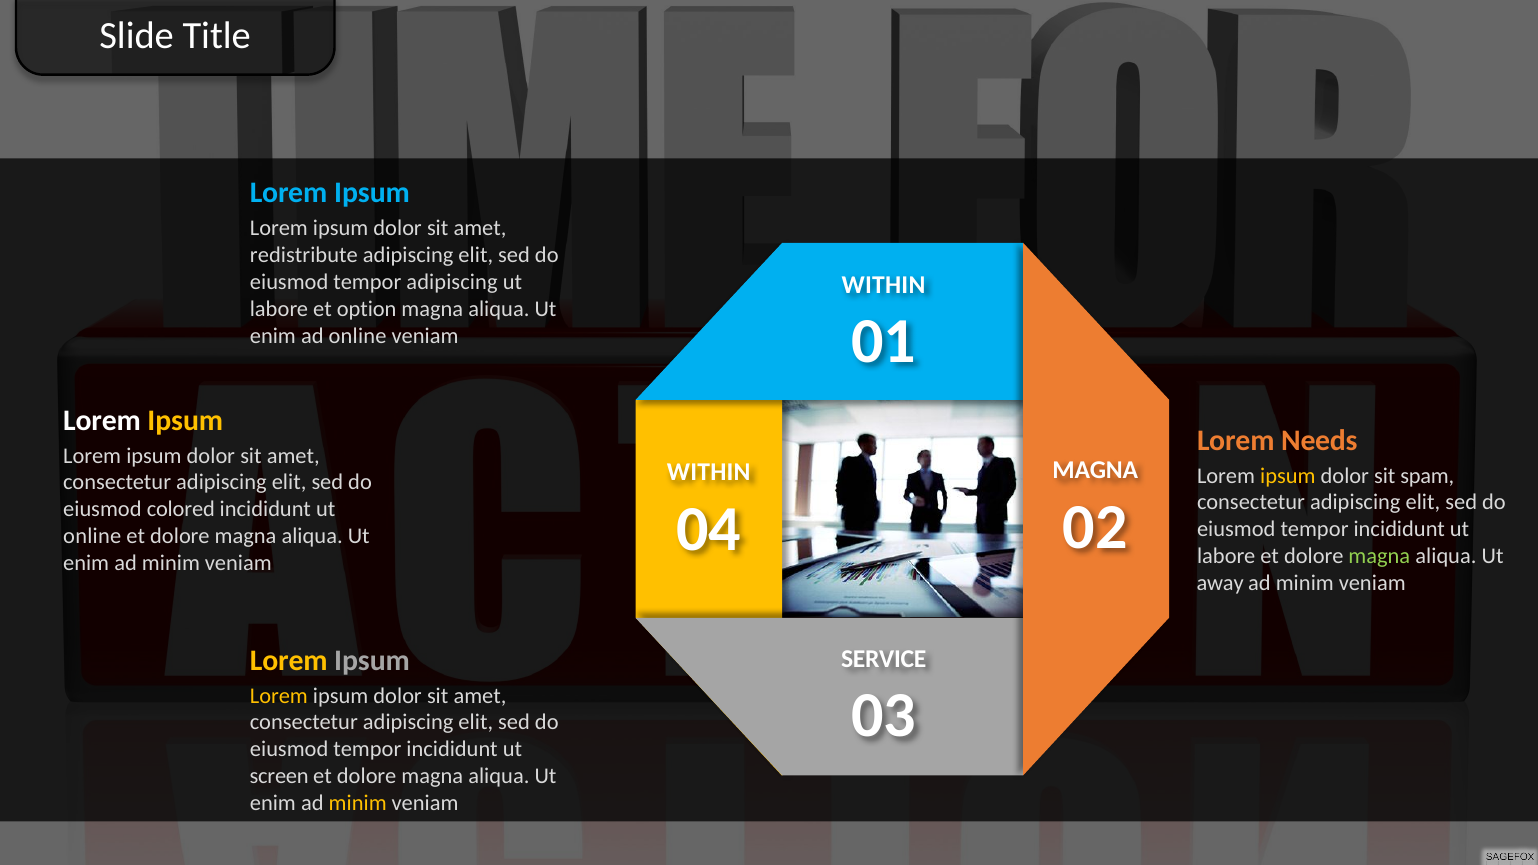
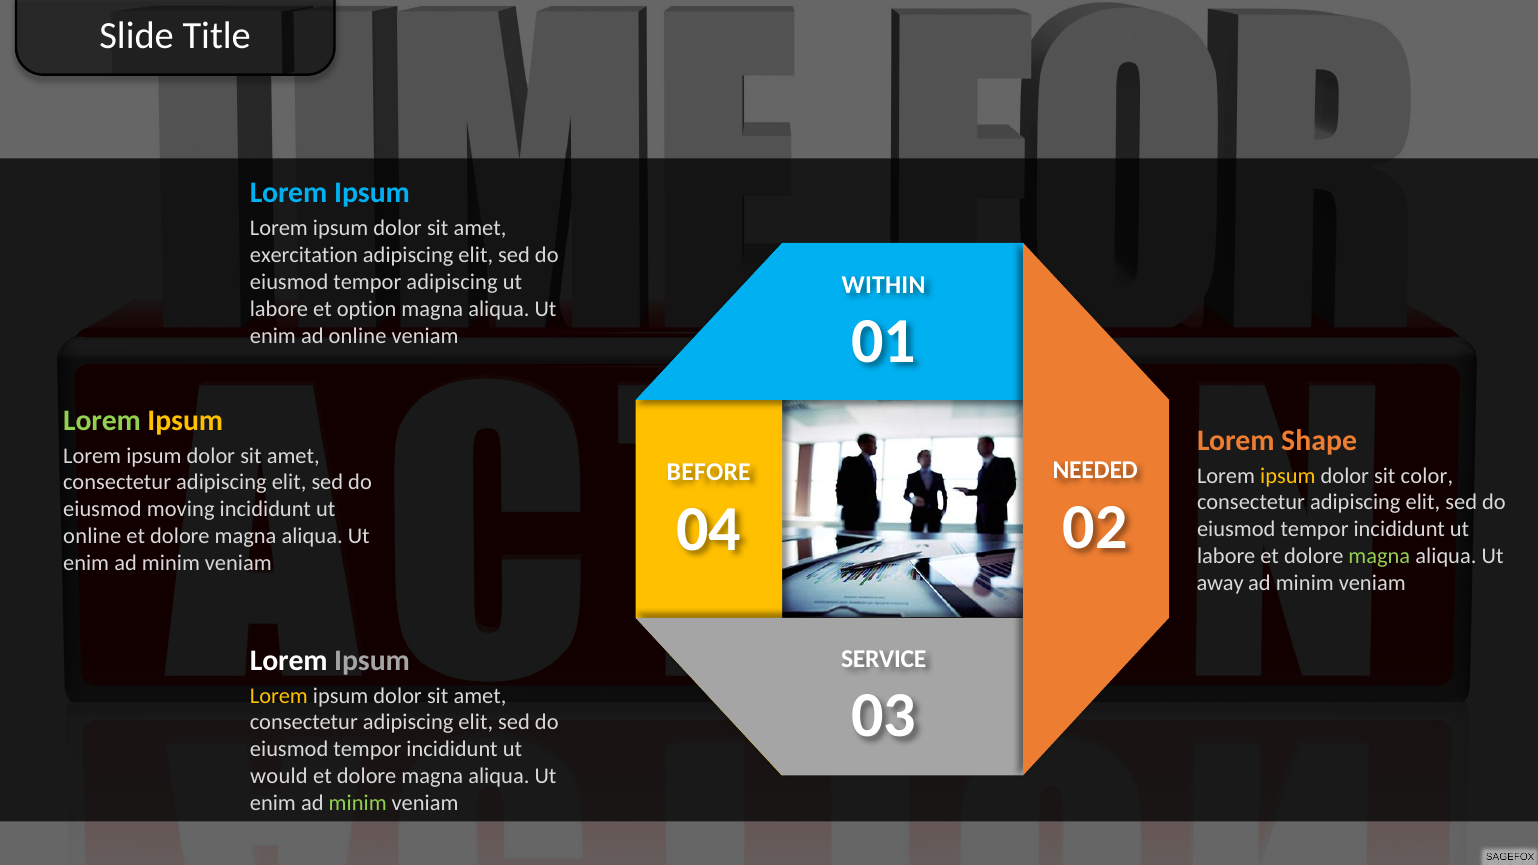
redistribute: redistribute -> exercitation
Lorem at (102, 420) colour: white -> light green
Needs: Needs -> Shape
MAGNA at (1095, 470): MAGNA -> NEEDED
WITHIN at (709, 472): WITHIN -> BEFORE
spam: spam -> color
colored: colored -> moving
Lorem at (289, 660) colour: yellow -> white
screen: screen -> would
minim at (358, 803) colour: yellow -> light green
